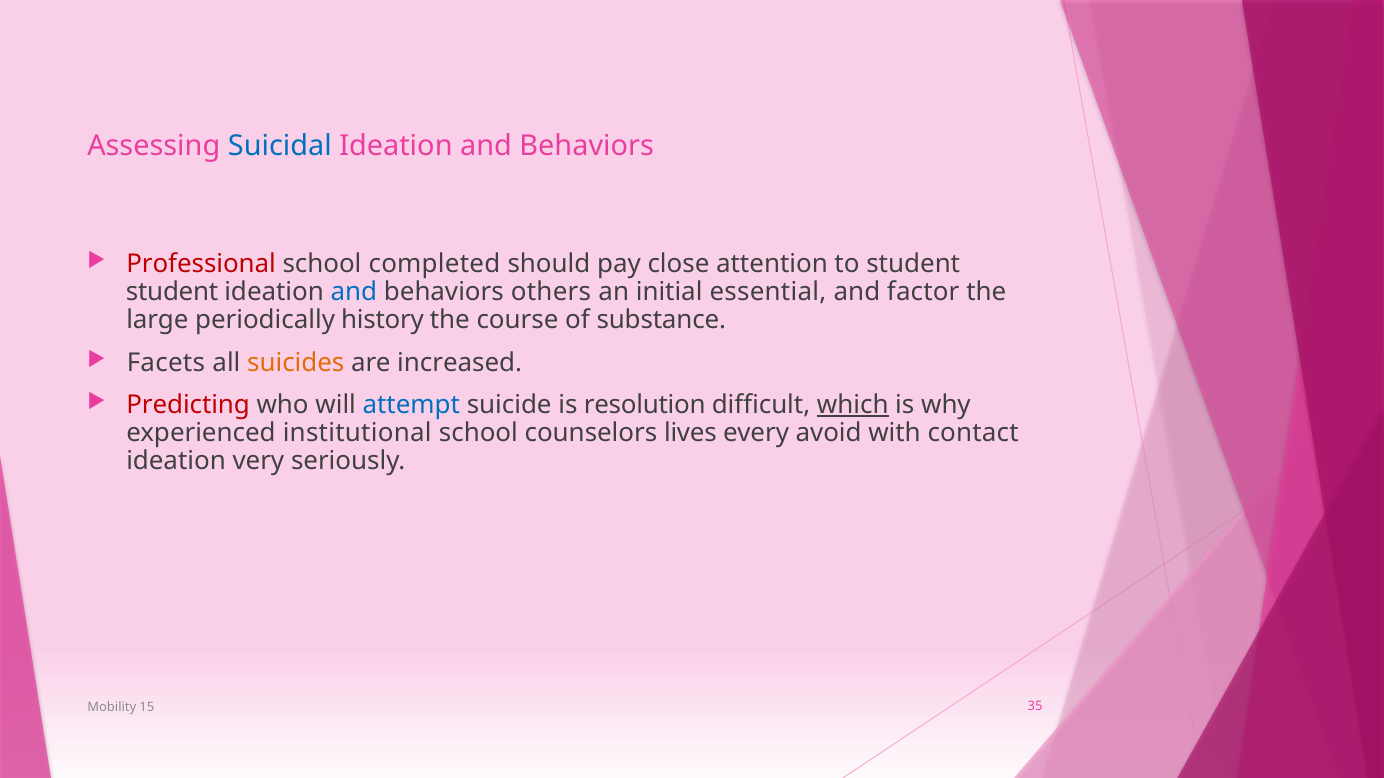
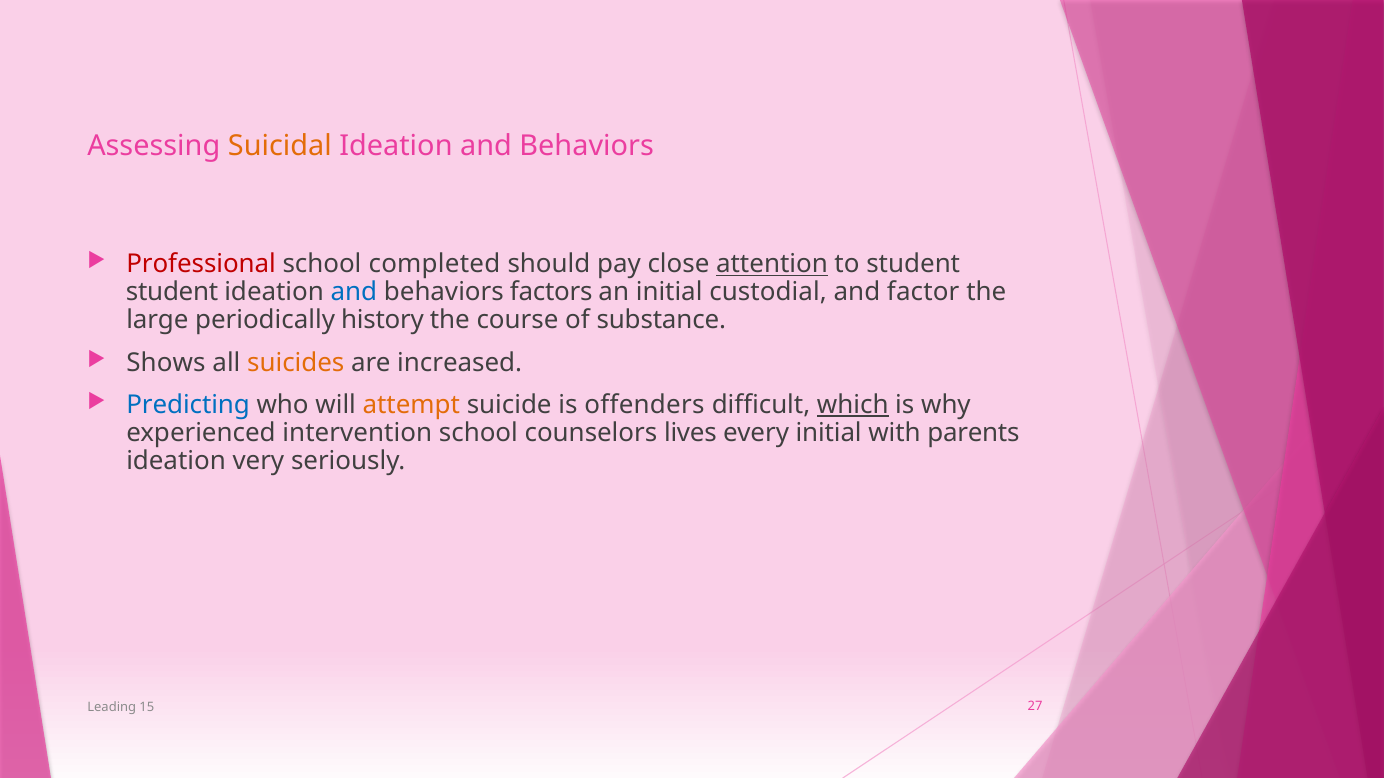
Suicidal colour: blue -> orange
attention underline: none -> present
others: others -> factors
essential: essential -> custodial
Facets: Facets -> Shows
Predicting colour: red -> blue
attempt colour: blue -> orange
resolution: resolution -> offenders
institutional: institutional -> intervention
every avoid: avoid -> initial
contact: contact -> parents
Mobility: Mobility -> Leading
35: 35 -> 27
